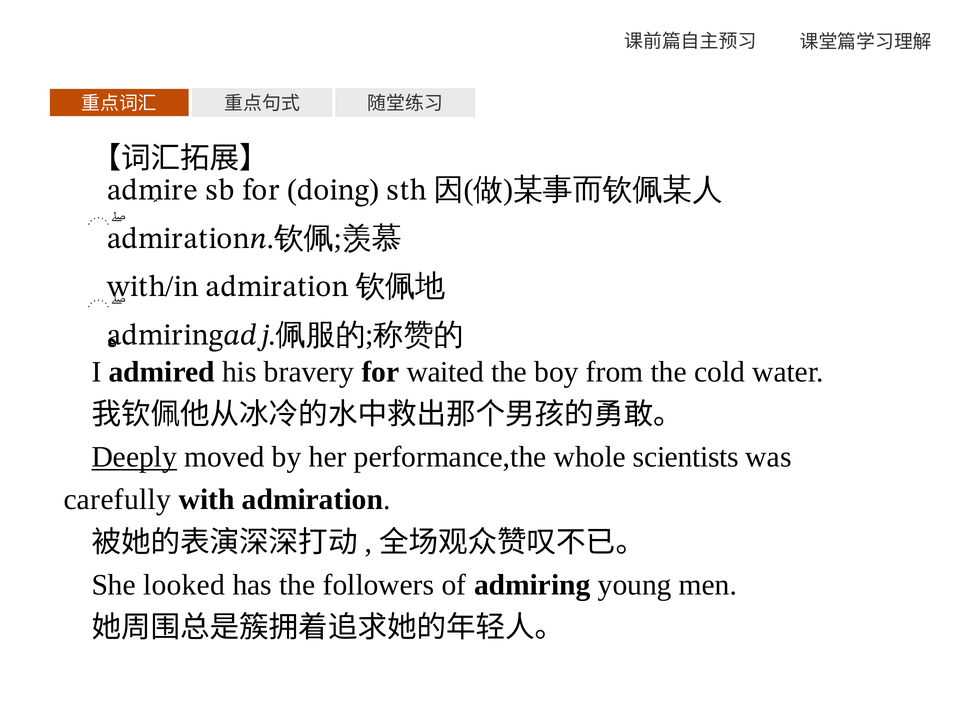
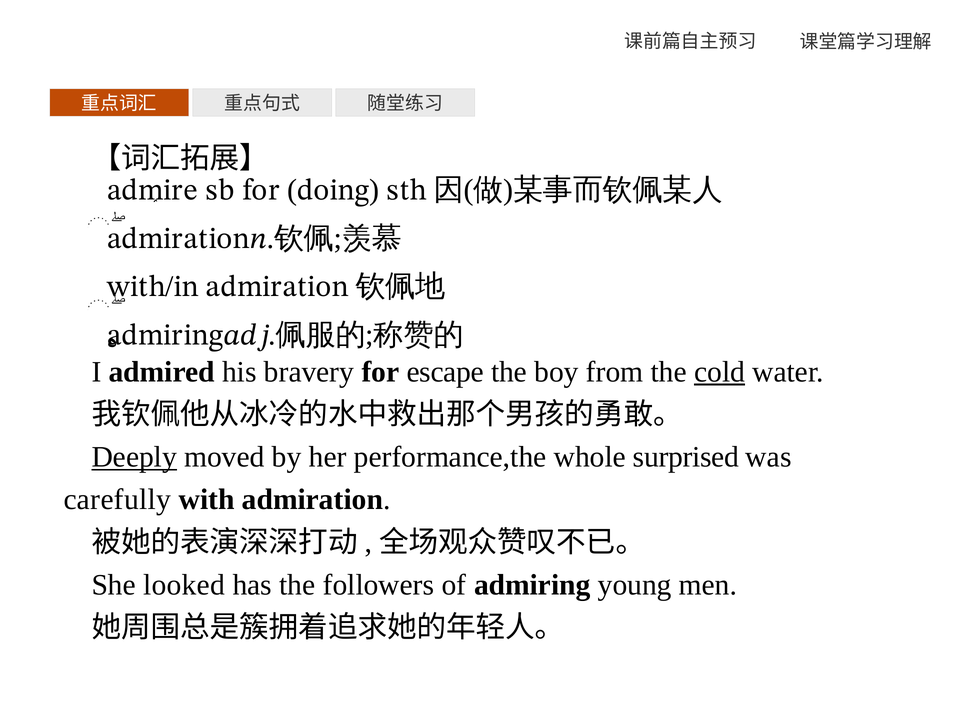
waited: waited -> escape
cold underline: none -> present
scientists: scientists -> surprised
